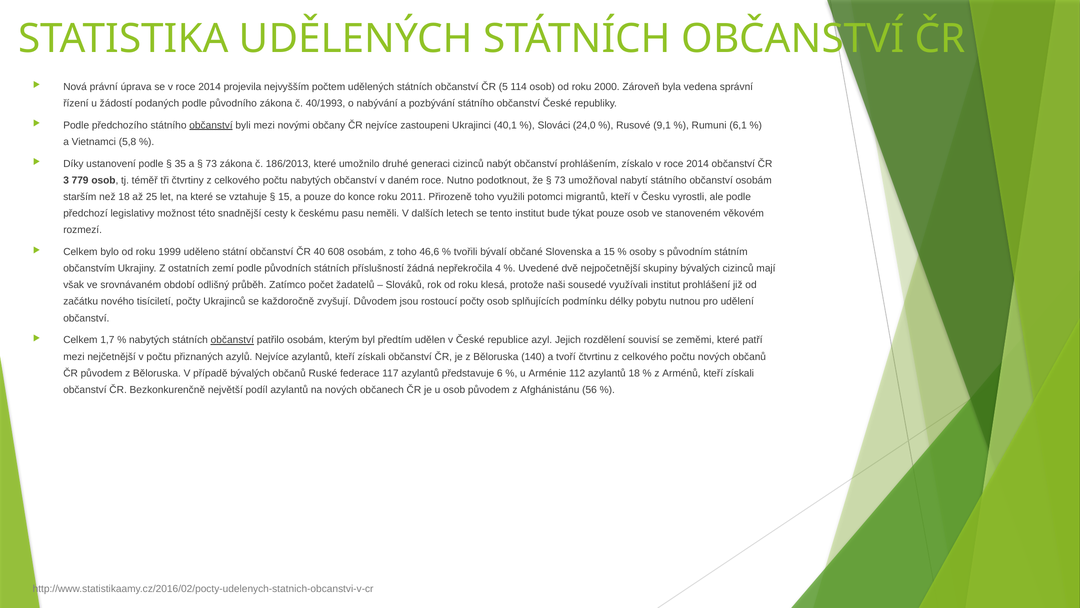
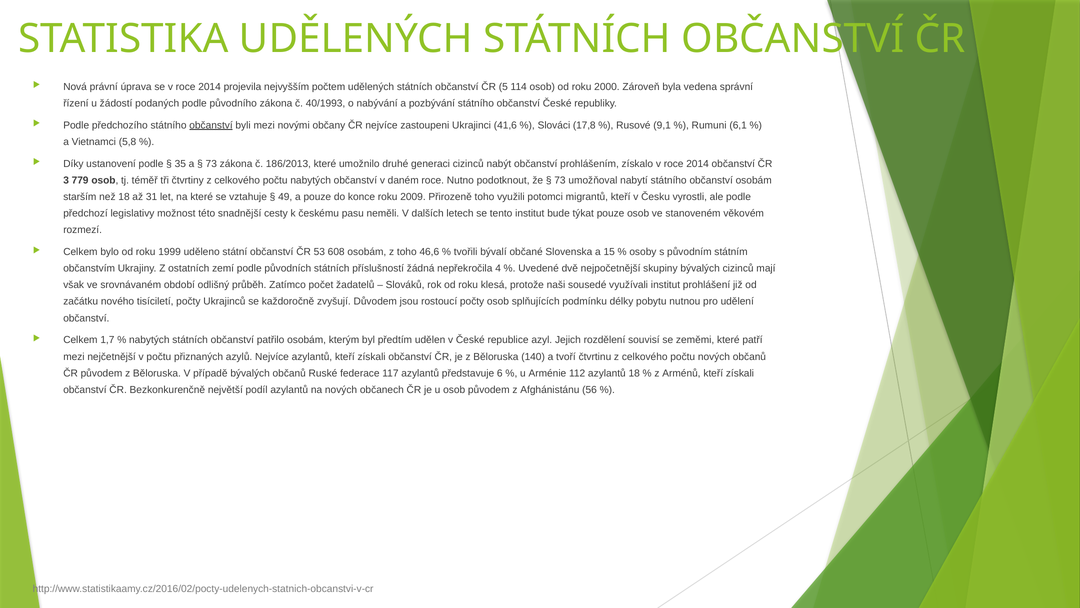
40,1: 40,1 -> 41,6
24,0: 24,0 -> 17,8
25: 25 -> 31
15 at (285, 197): 15 -> 49
2011: 2011 -> 2009
40: 40 -> 53
občanství at (232, 340) underline: present -> none
